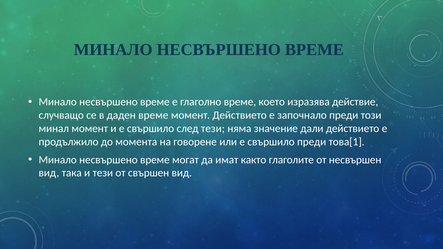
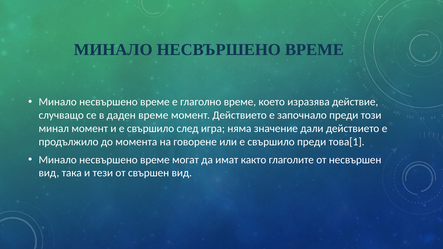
след тези: тези -> игра
